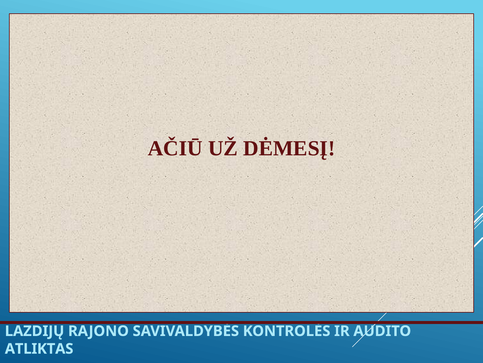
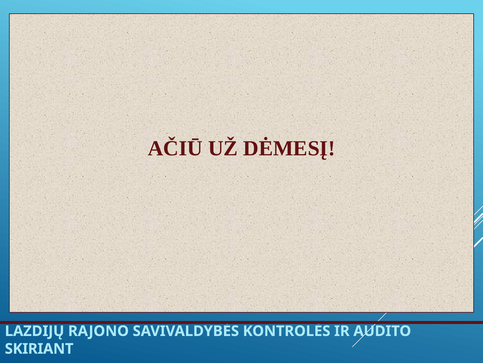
ATLIKTAS: ATLIKTAS -> SKIRIANT
